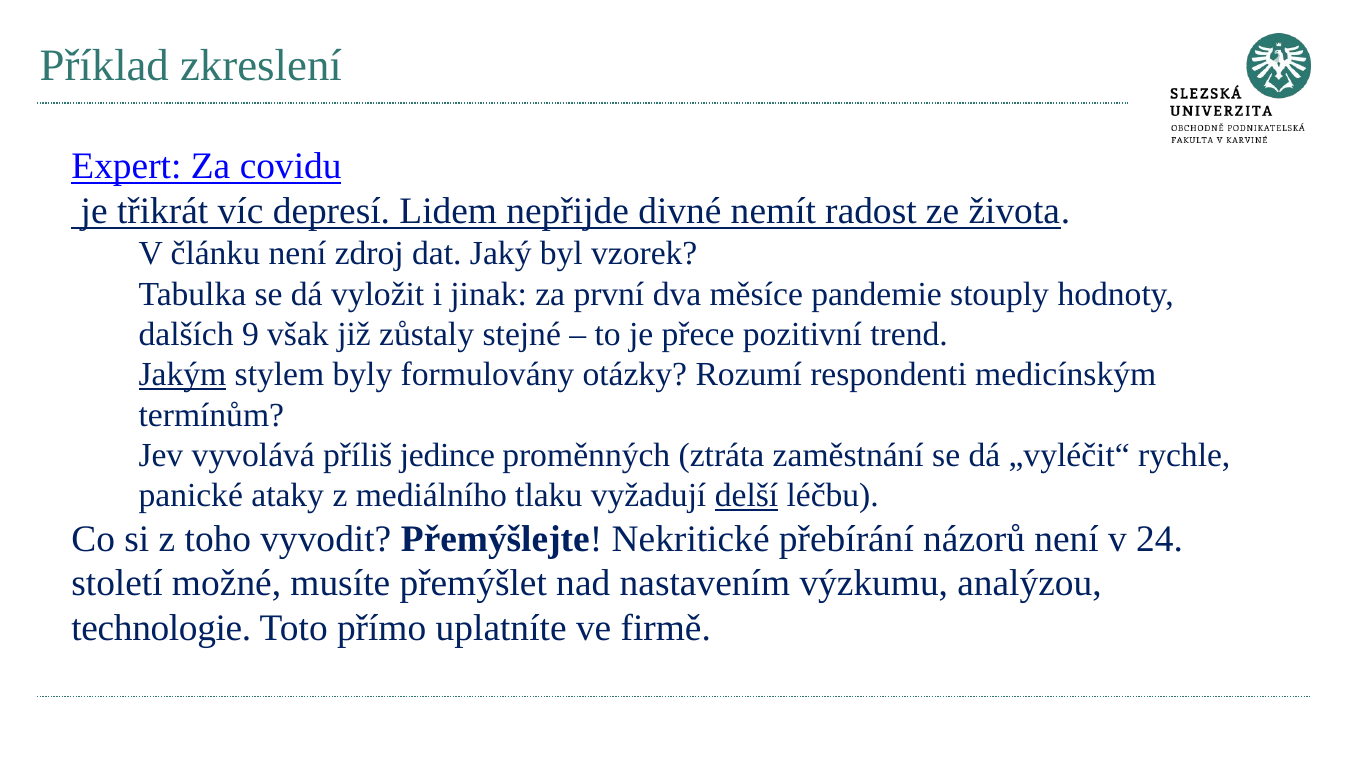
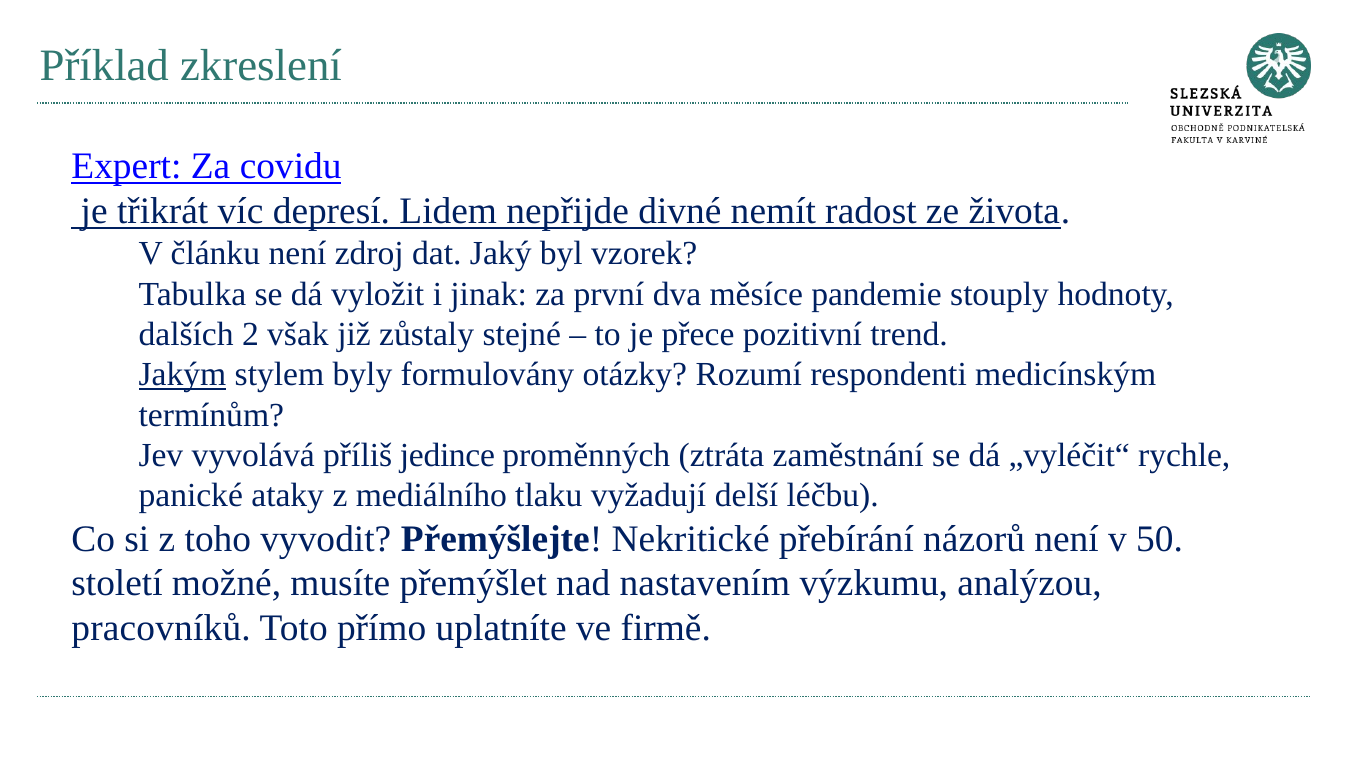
9: 9 -> 2
delší underline: present -> none
24: 24 -> 50
technologie: technologie -> pracovníků
